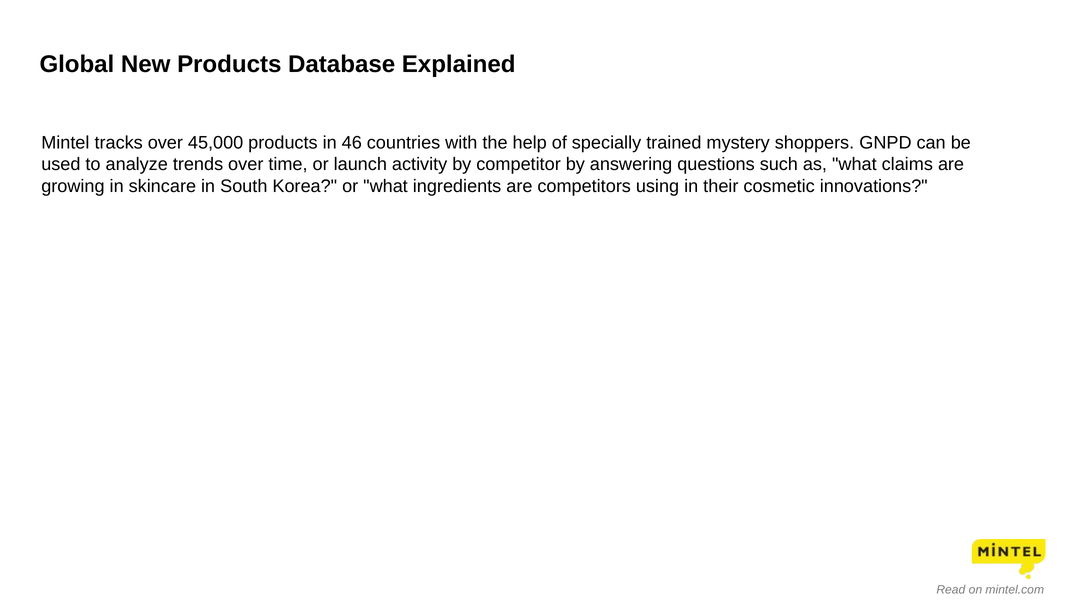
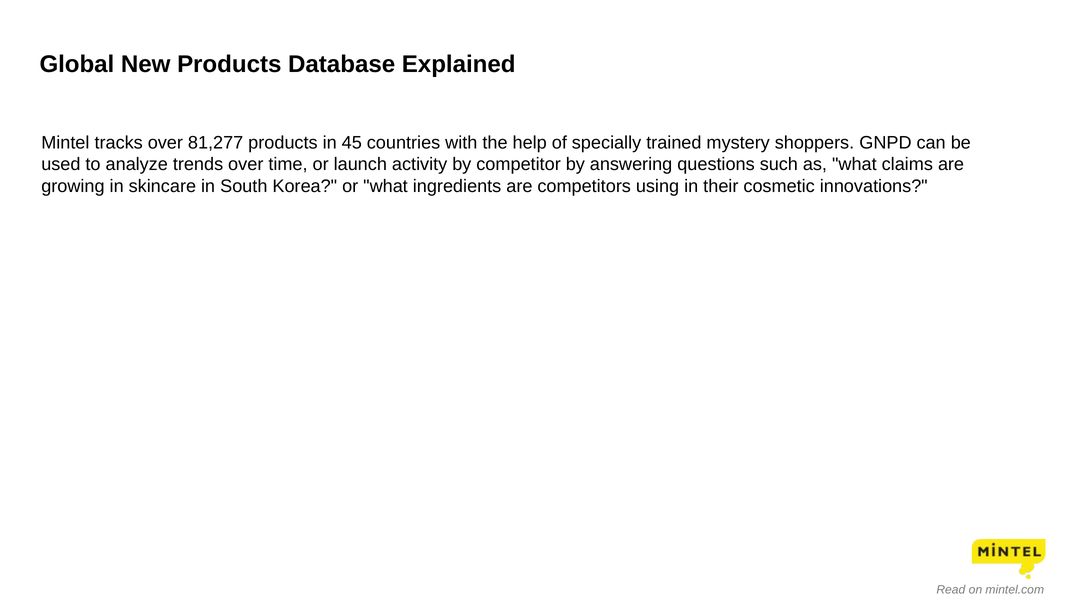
45,000: 45,000 -> 81,277
46: 46 -> 45
